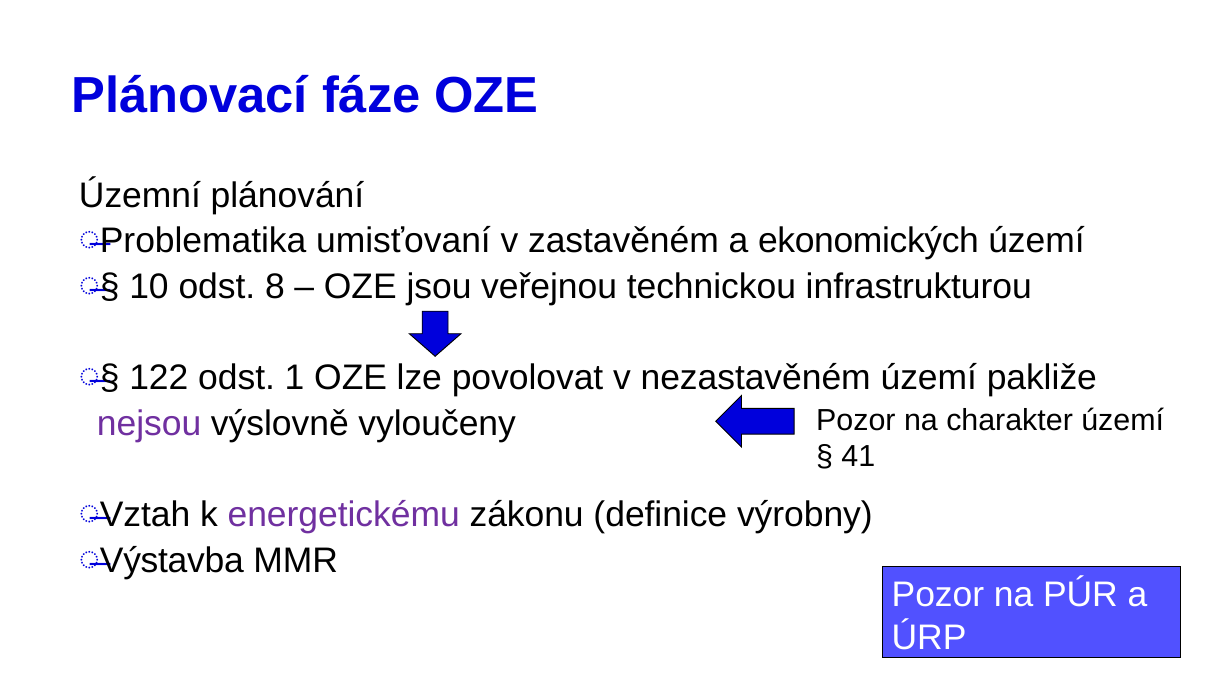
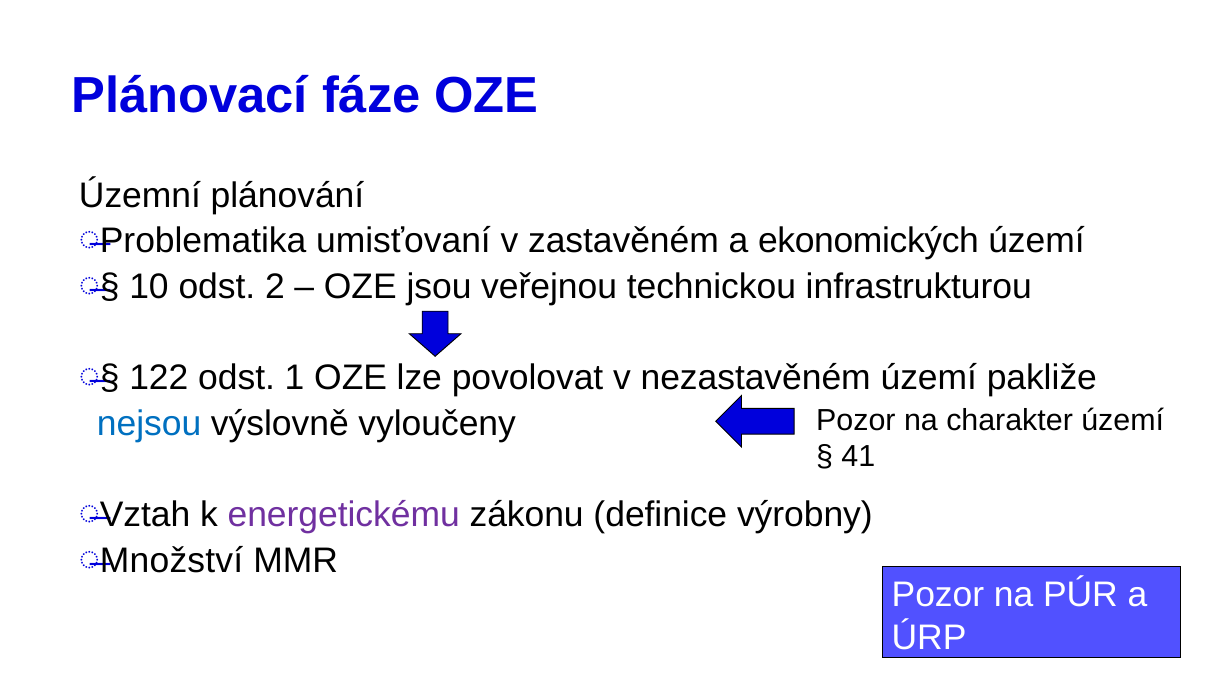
8: 8 -> 2
nejsou colour: purple -> blue
Výstavba: Výstavba -> Množství
